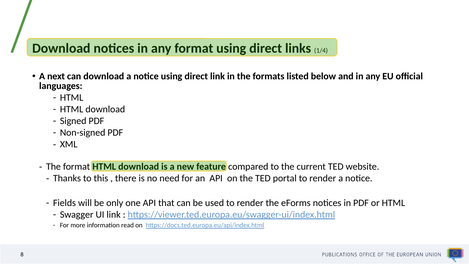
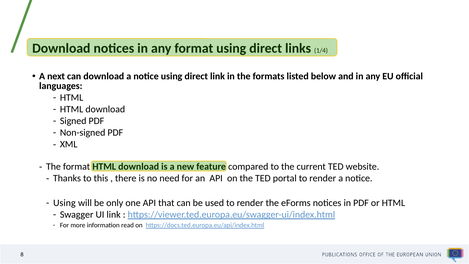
Fields at (64, 203): Fields -> Using
